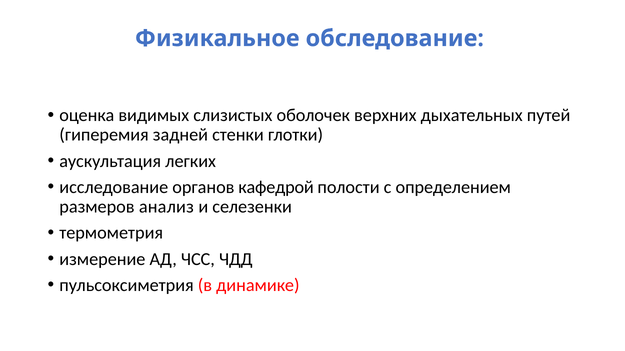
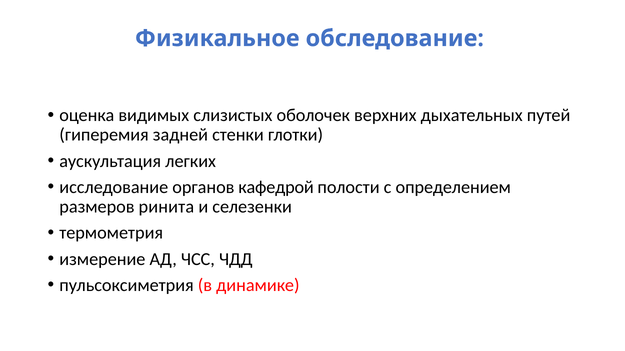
анализ: анализ -> ринита
